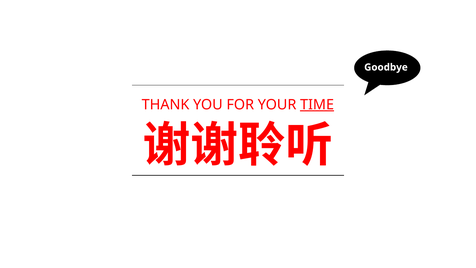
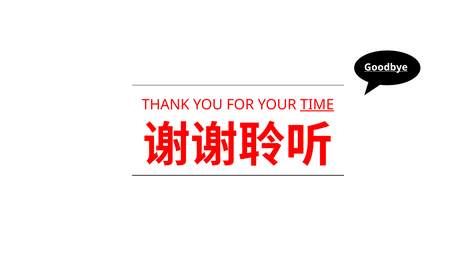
Goodbye underline: none -> present
